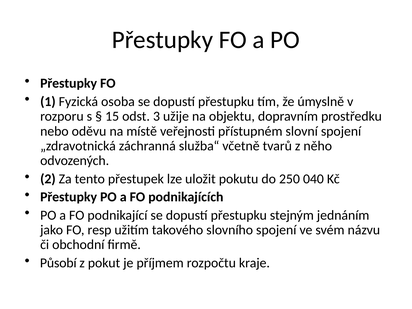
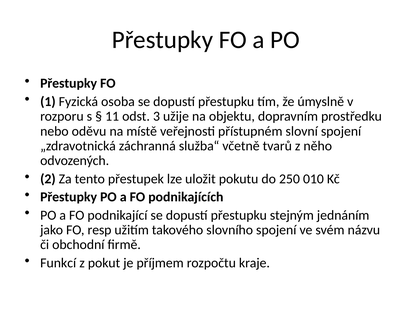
15: 15 -> 11
040: 040 -> 010
Působí: Působí -> Funkcí
